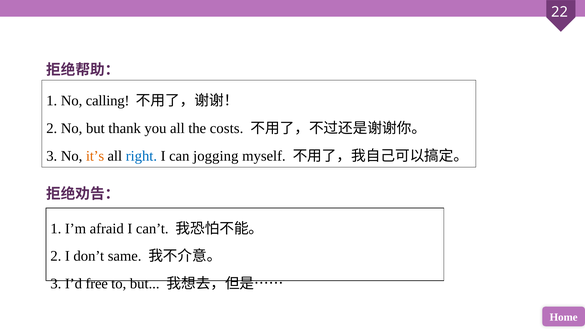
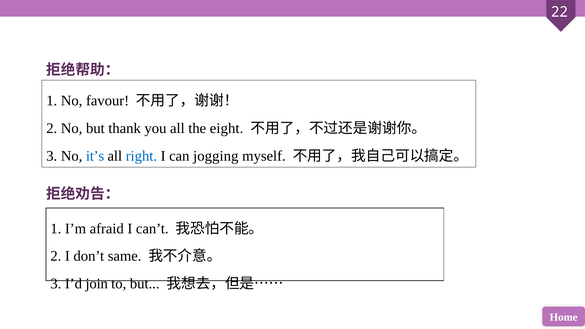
calling: calling -> favour
costs: costs -> eight
it’s colour: orange -> blue
free: free -> join
